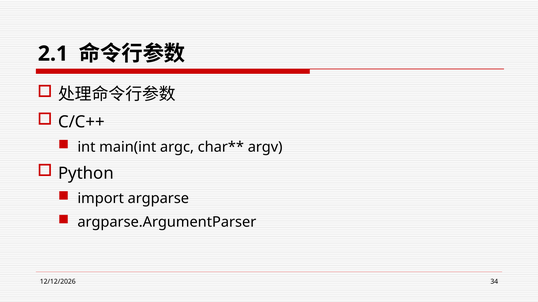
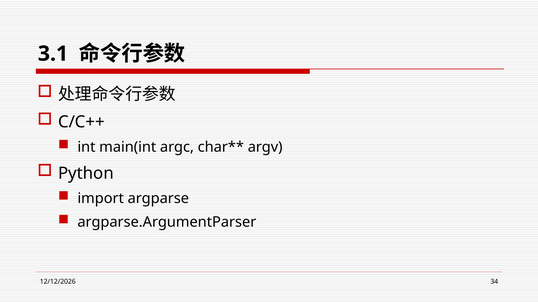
2.1: 2.1 -> 3.1
